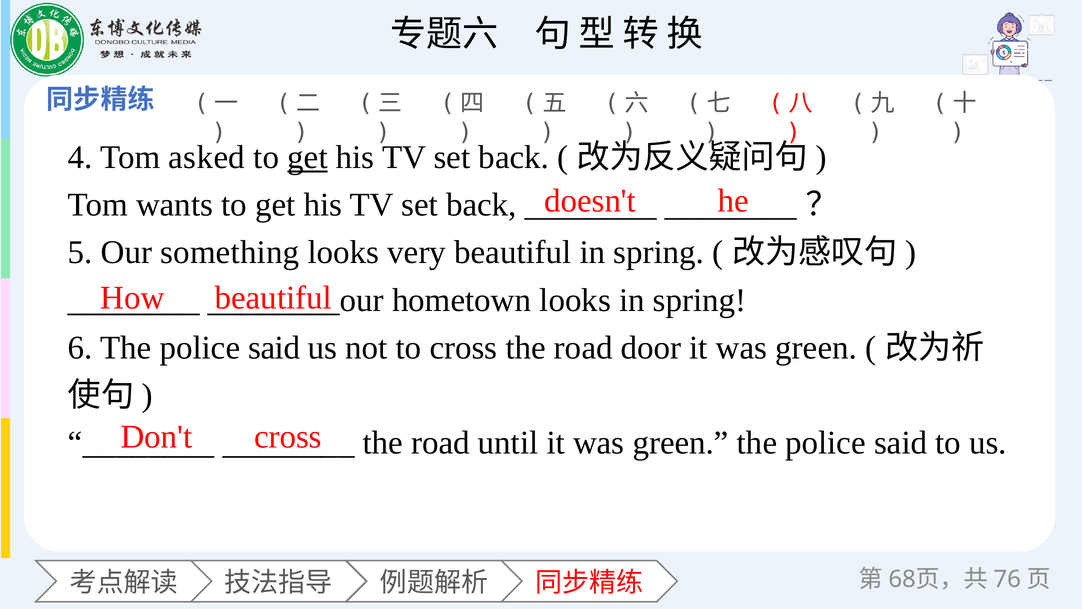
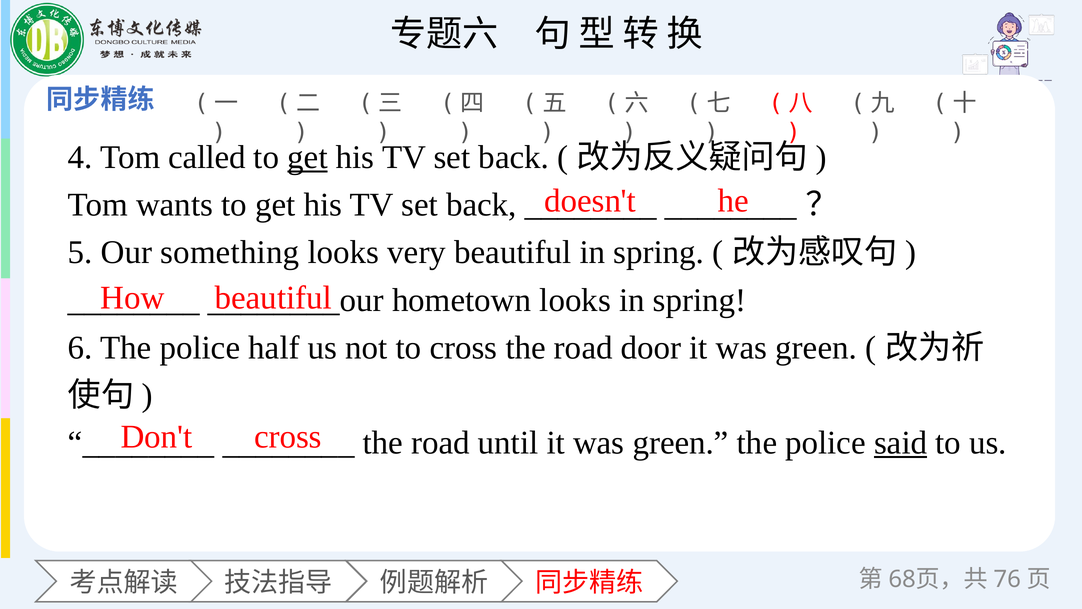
asked: asked -> called
6 The police said: said -> half
said at (901, 443) underline: none -> present
